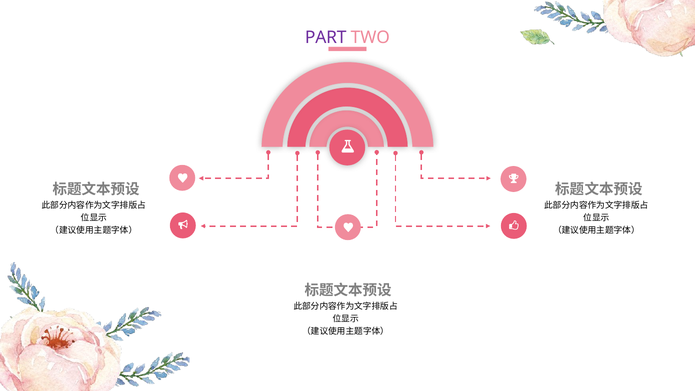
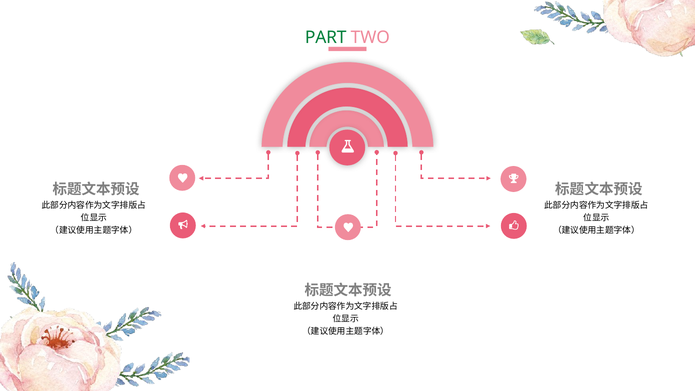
PART colour: purple -> green
